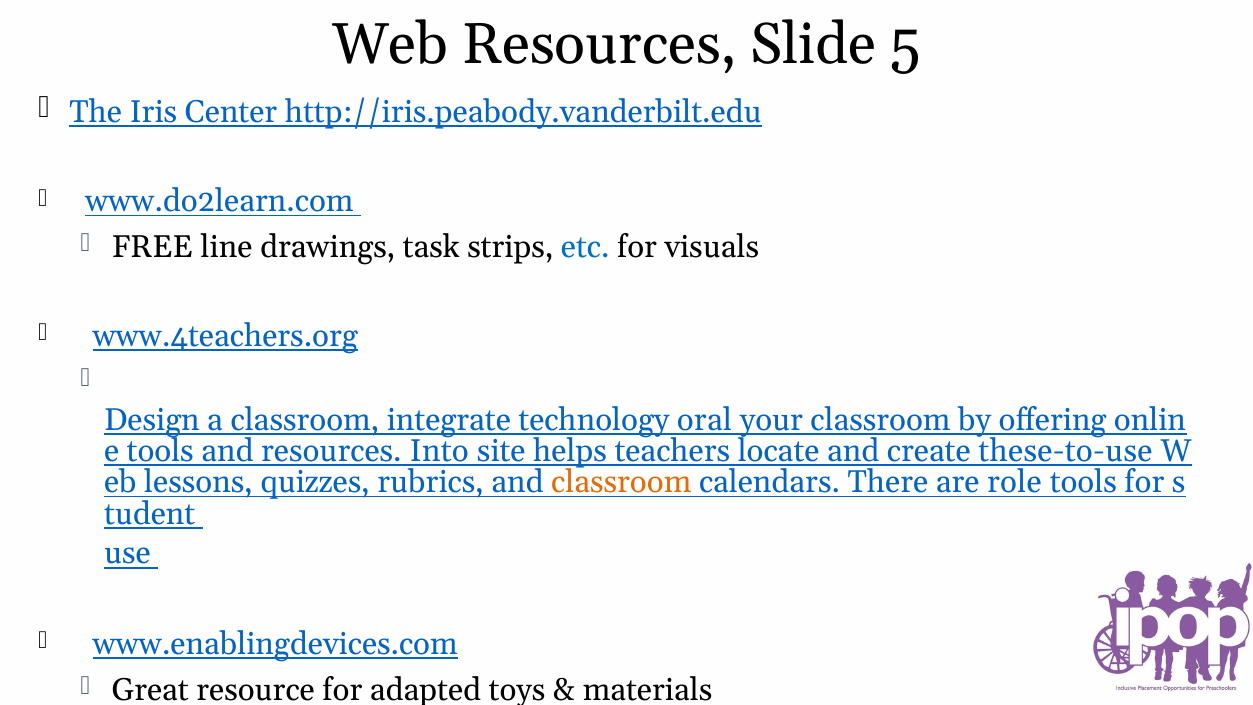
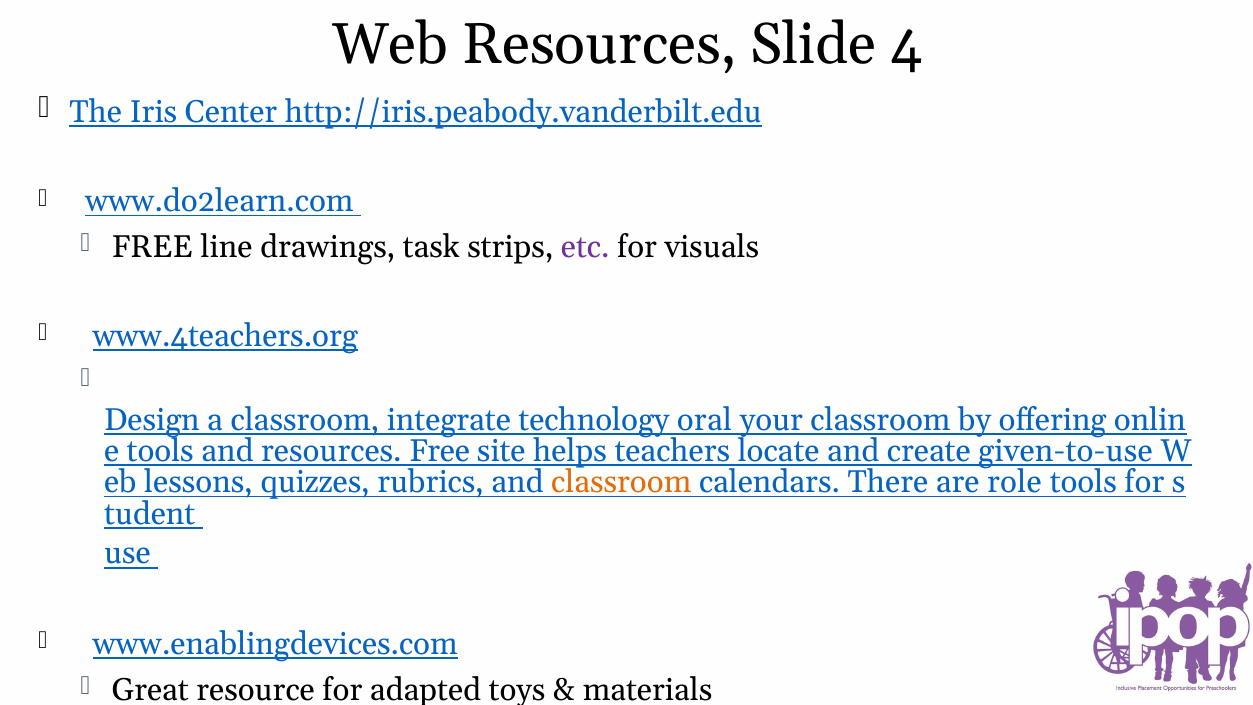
5: 5 -> 4
etc colour: blue -> purple
resources Into: Into -> Free
these-to-use: these-to-use -> given-to-use
